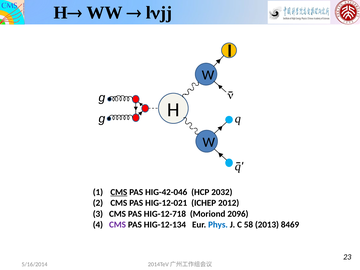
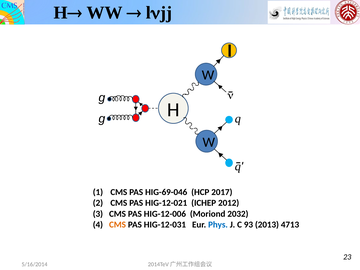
CMS at (119, 192) underline: present -> none
HIG-42-046: HIG-42-046 -> HIG-69-046
2032: 2032 -> 2017
HIG-12-718: HIG-12-718 -> HIG-12-006
2096: 2096 -> 2032
CMS at (118, 225) colour: purple -> orange
HIG-12-134: HIG-12-134 -> HIG-12-031
58: 58 -> 93
8469: 8469 -> 4713
